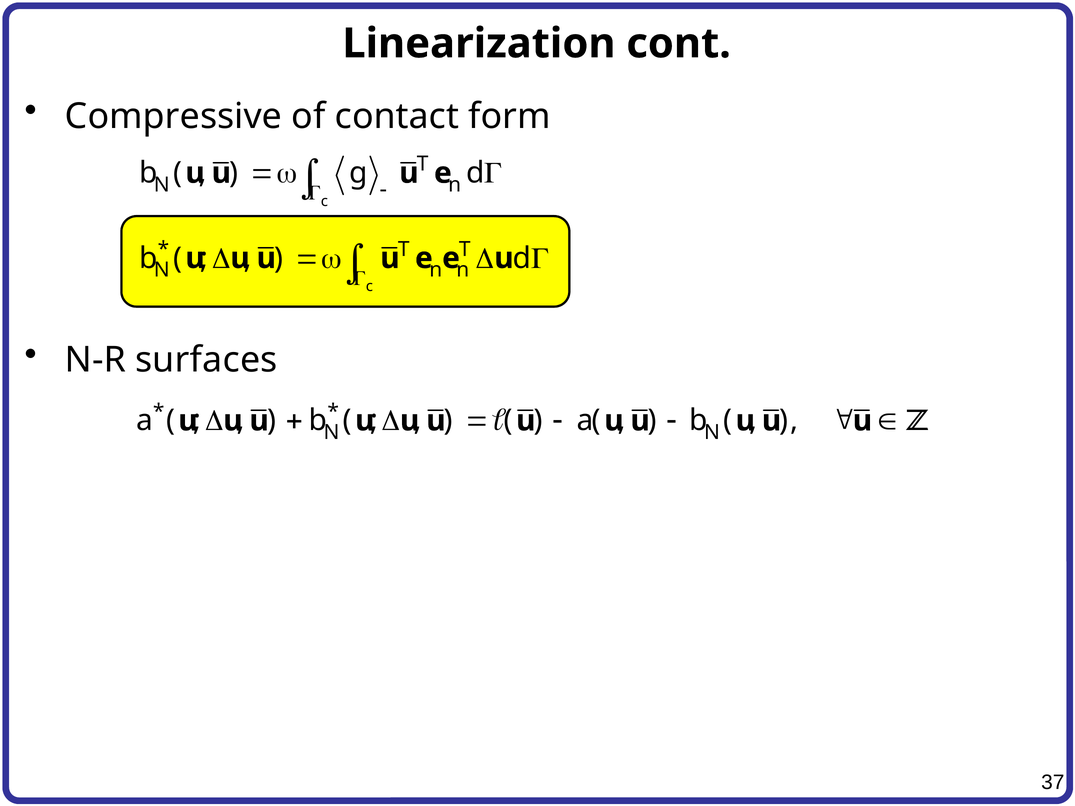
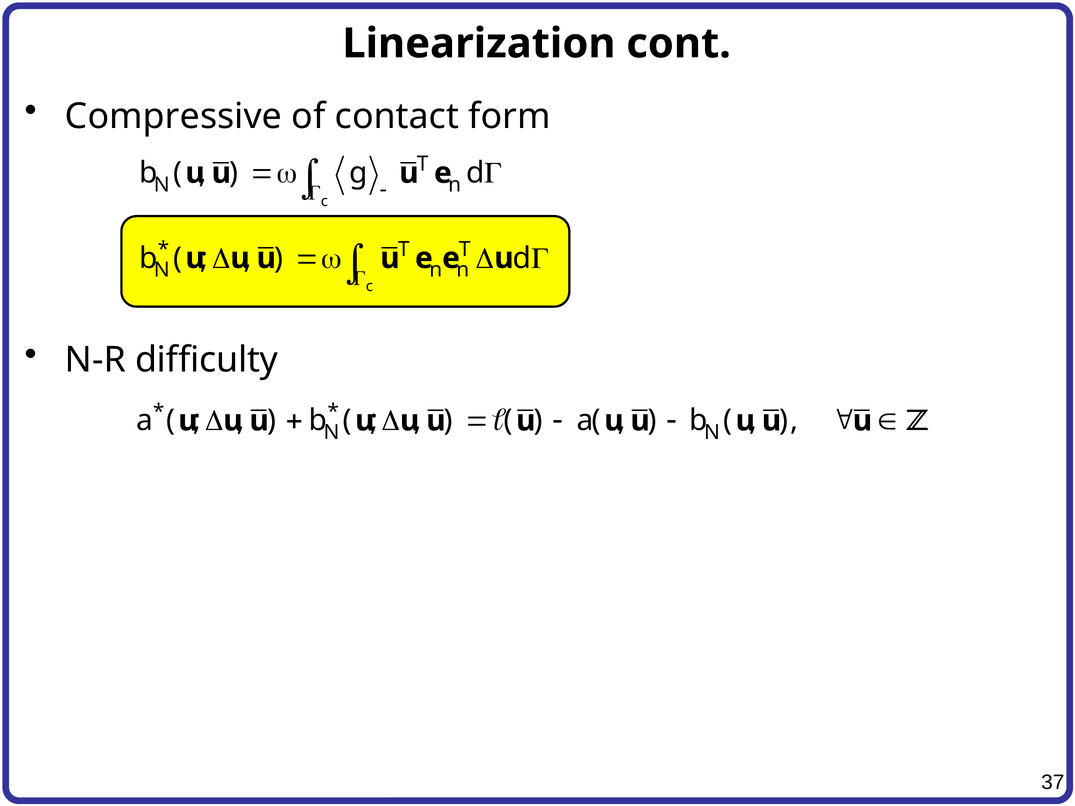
surfaces: surfaces -> difficulty
